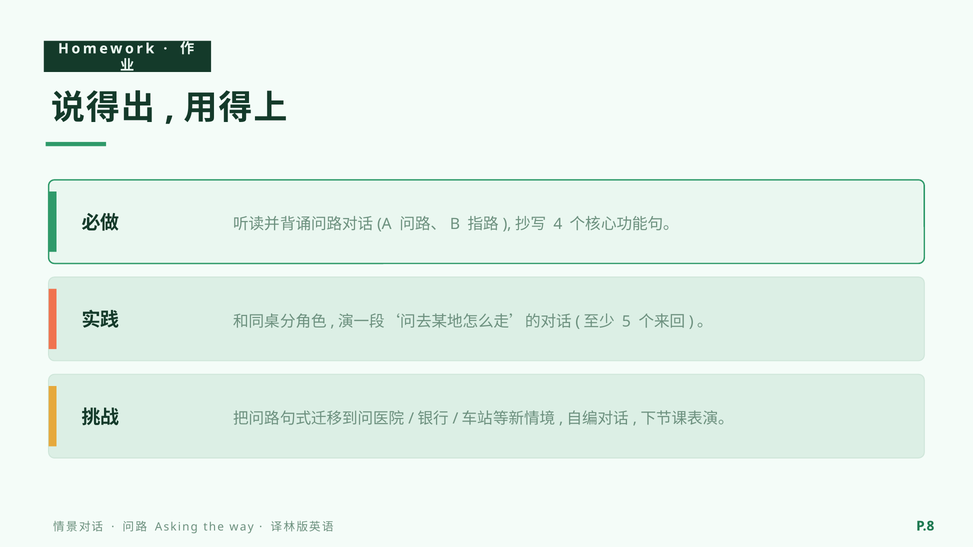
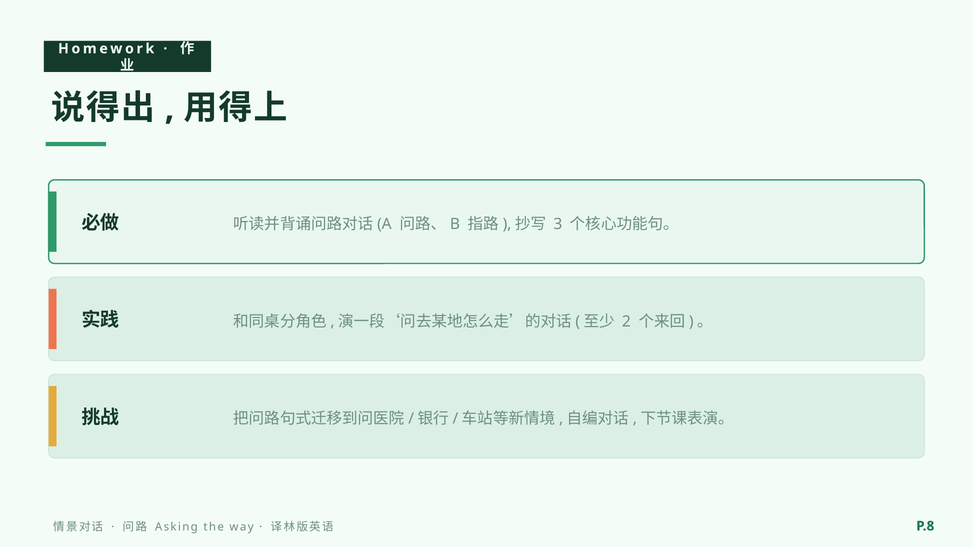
4: 4 -> 3
5: 5 -> 2
